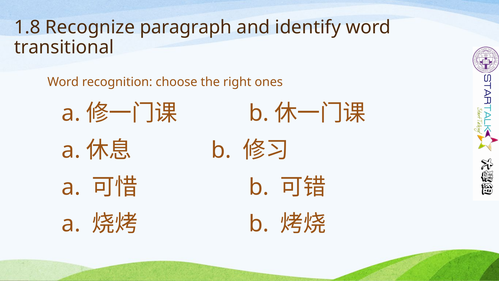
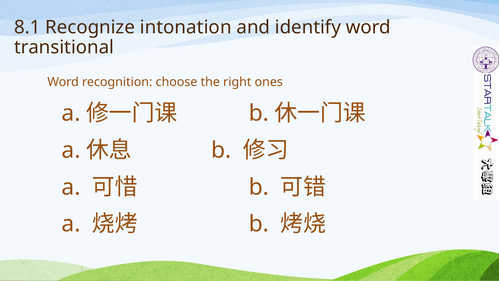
1.8: 1.8 -> 8.1
paragraph: paragraph -> intonation
